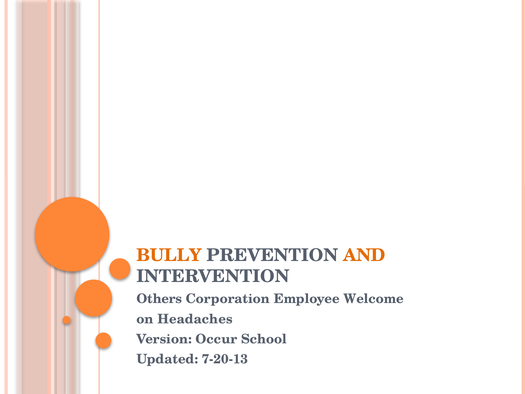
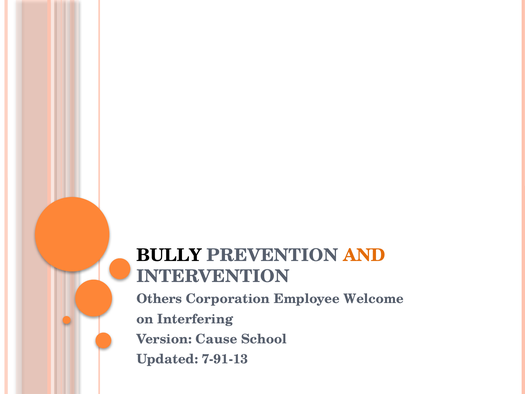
BULLY colour: orange -> black
Headaches: Headaches -> Interfering
Occur: Occur -> Cause
7-20-13: 7-20-13 -> 7-91-13
